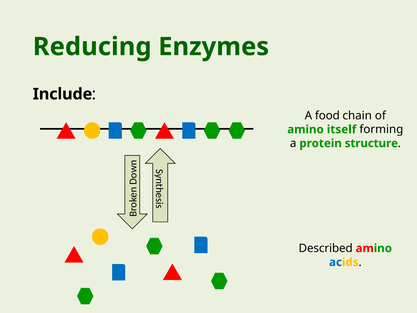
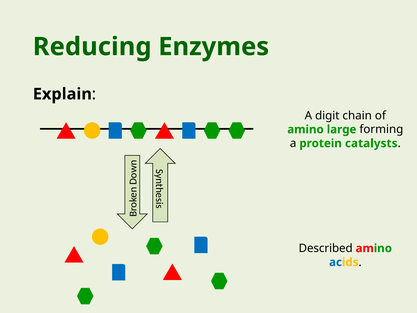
Include: Include -> Explain
food: food -> digit
itself: itself -> large
structure: structure -> catalysts
